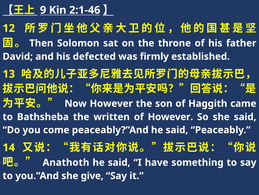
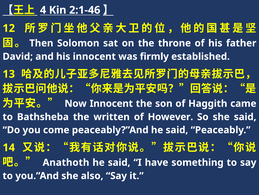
9: 9 -> 4
his defected: defected -> innocent
Now However: However -> Innocent
give: give -> also
